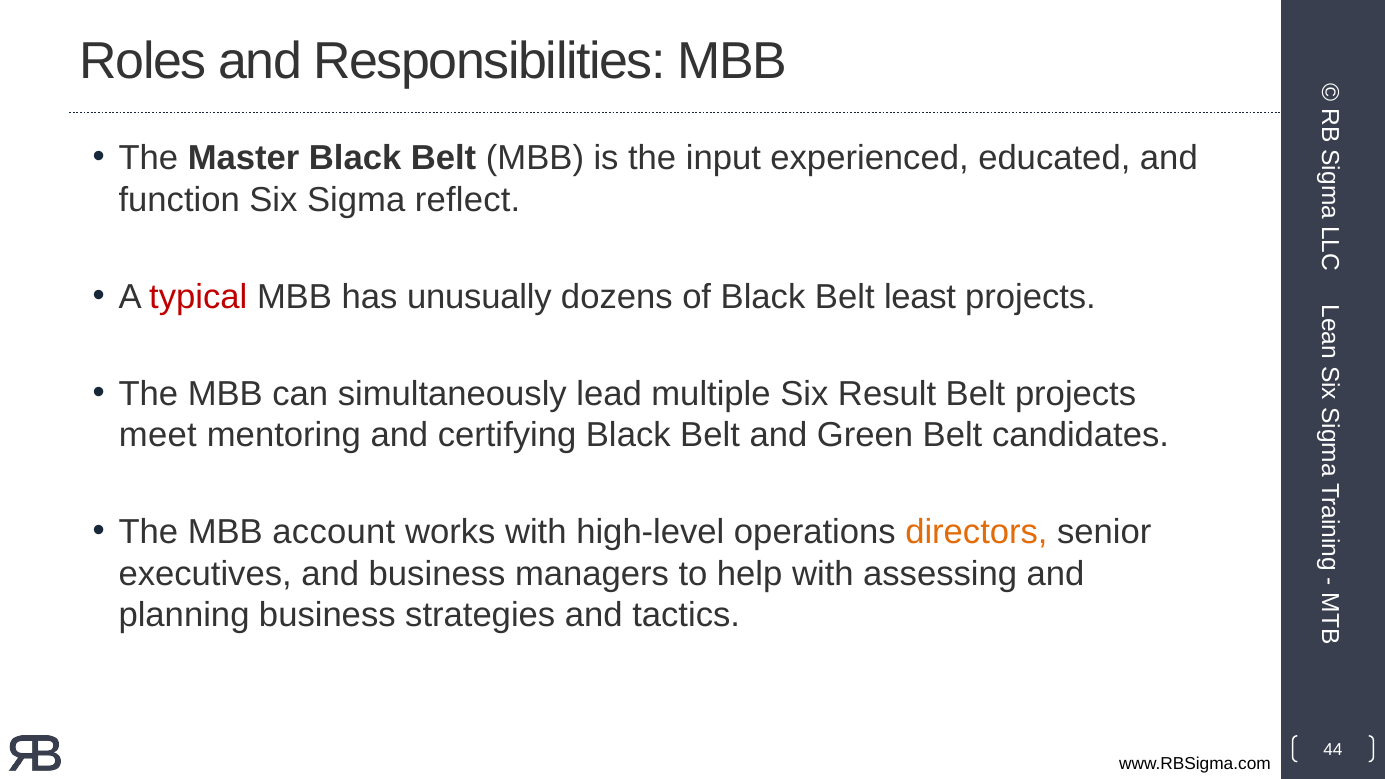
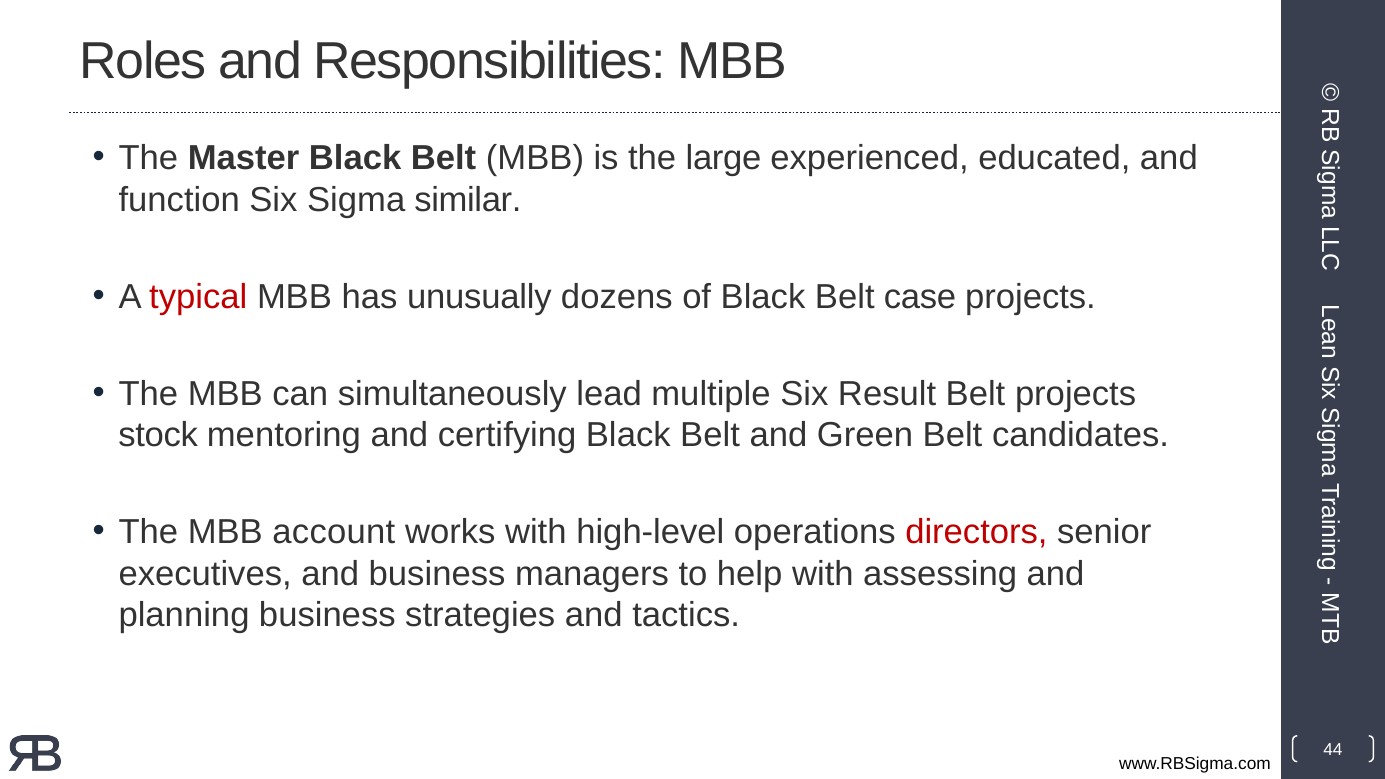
input: input -> large
reflect: reflect -> similar
least: least -> case
meet: meet -> stock
directors colour: orange -> red
